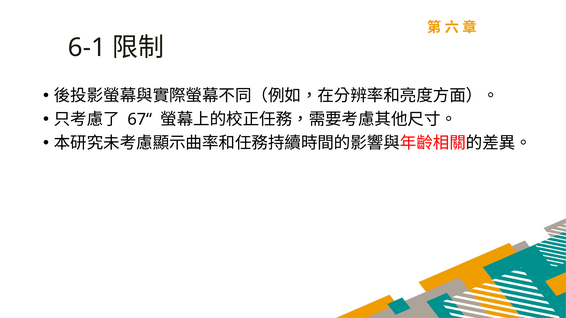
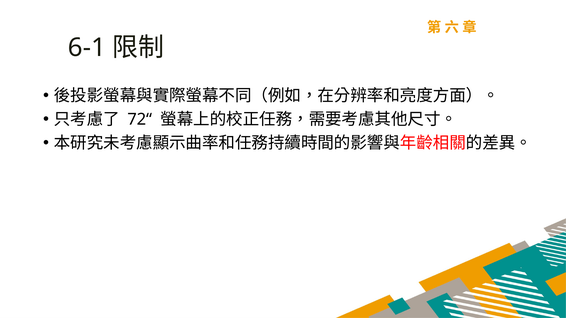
67“: 67“ -> 72“
